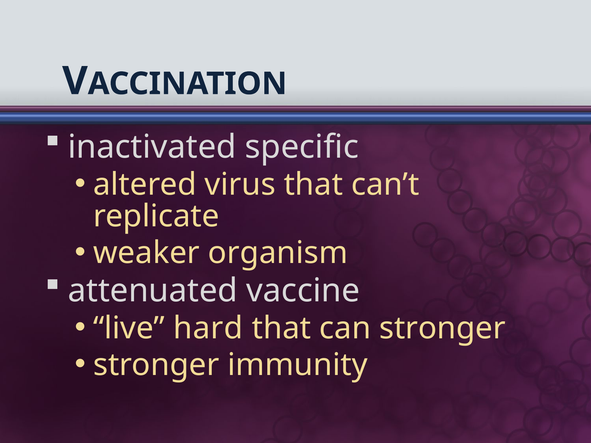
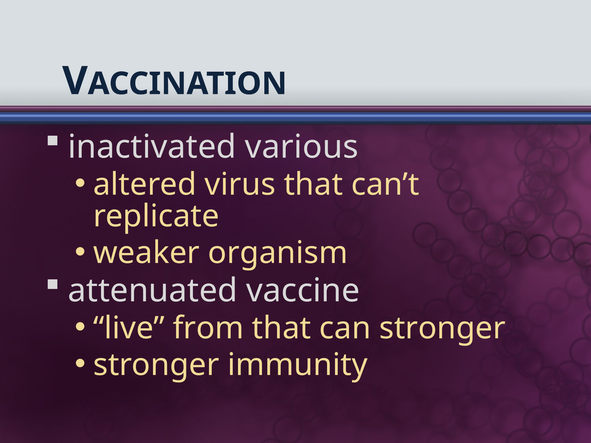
specific: specific -> various
hard: hard -> from
